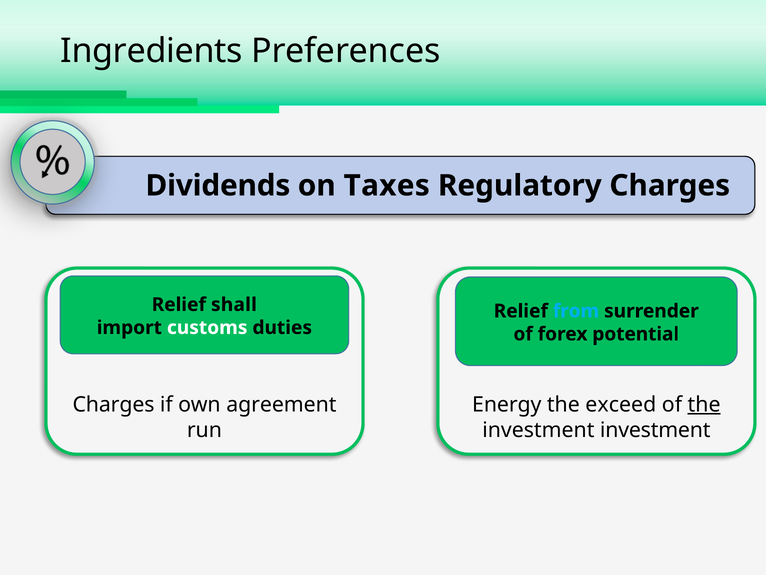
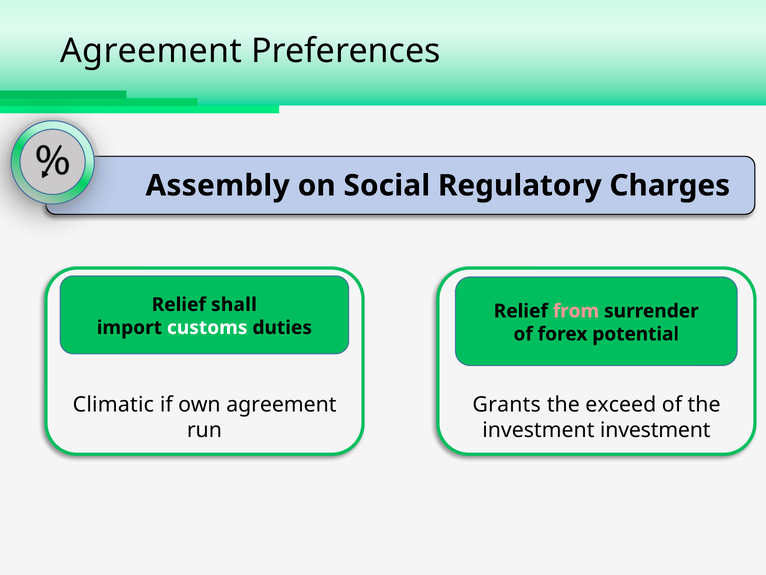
Ingredients at (151, 51): Ingredients -> Agreement
Dividends: Dividends -> Assembly
Taxes: Taxes -> Social
from colour: light blue -> pink
Charges at (113, 404): Charges -> Climatic
Energy: Energy -> Grants
the at (704, 404) underline: present -> none
